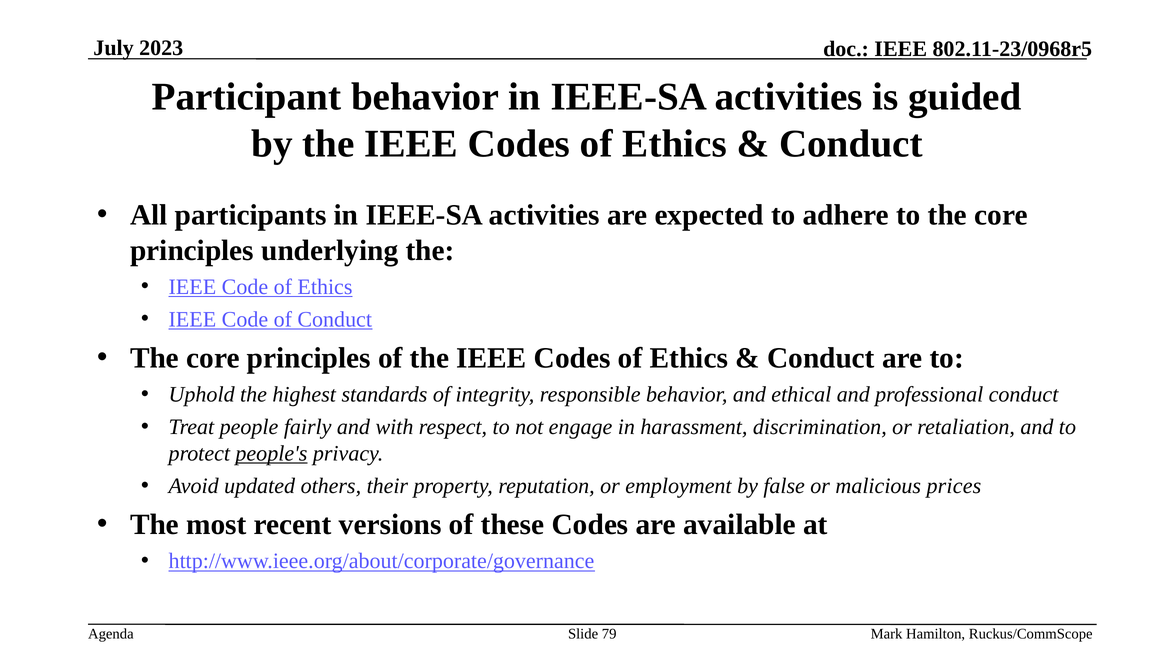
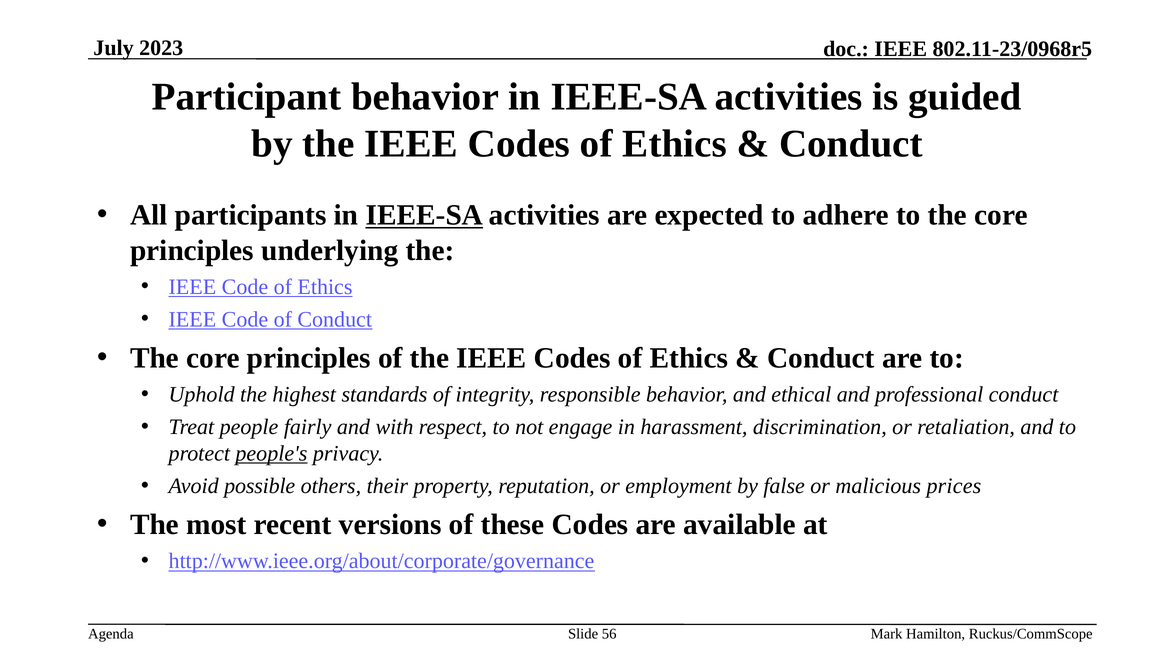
IEEE-SA at (424, 215) underline: none -> present
updated: updated -> possible
79: 79 -> 56
